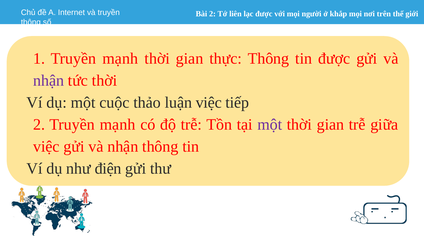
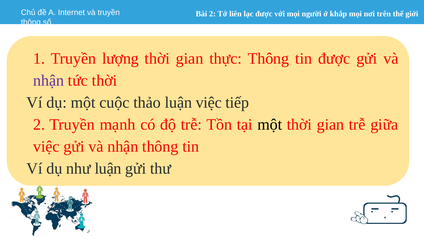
1 Truyền mạnh: mạnh -> lượng
một at (270, 124) colour: purple -> black
như điện: điện -> luận
